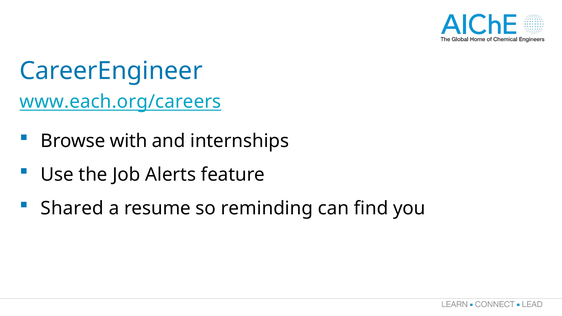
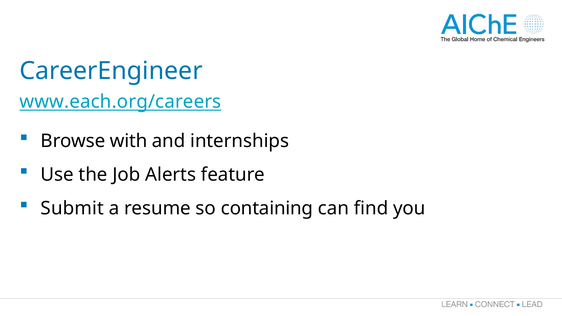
Shared: Shared -> Submit
reminding: reminding -> containing
